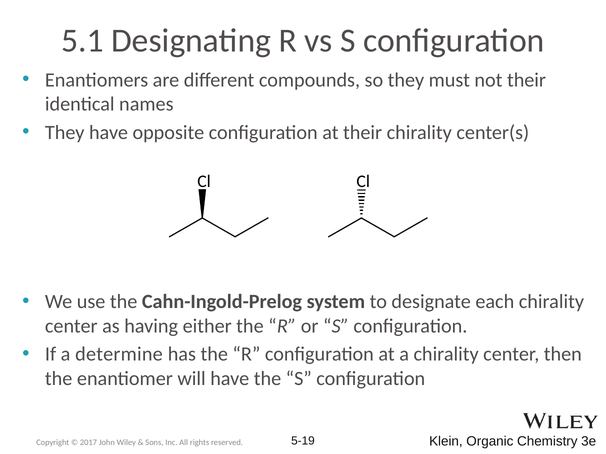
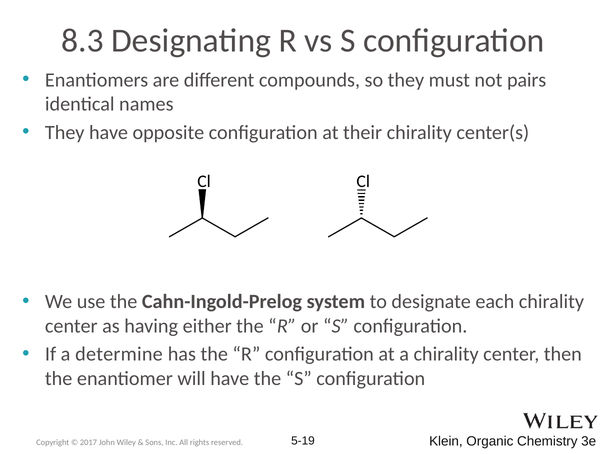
5.1: 5.1 -> 8.3
not their: their -> pairs
